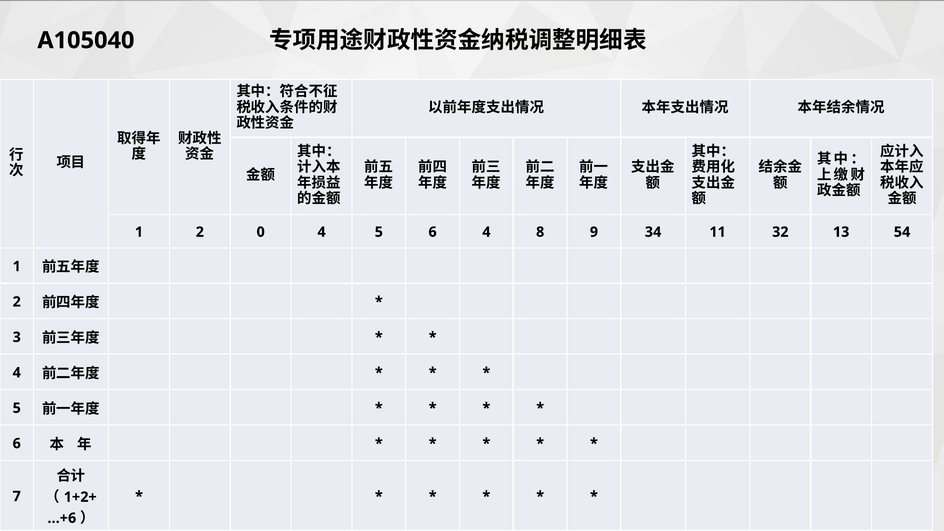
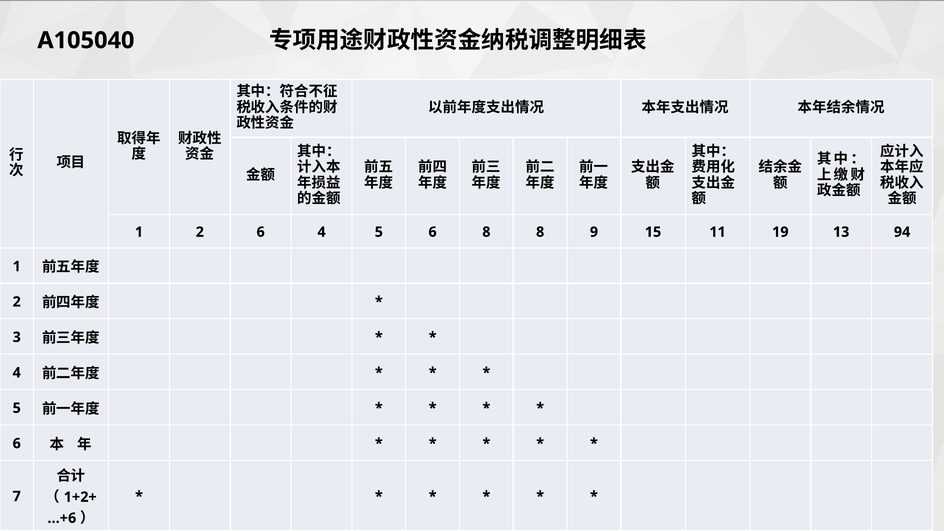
2 0: 0 -> 6
6 4: 4 -> 8
34: 34 -> 15
32: 32 -> 19
54: 54 -> 94
